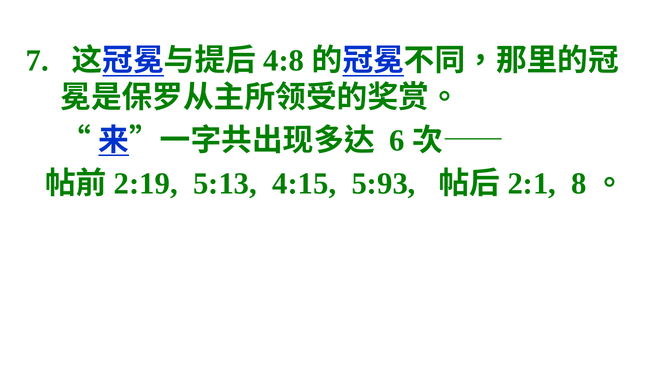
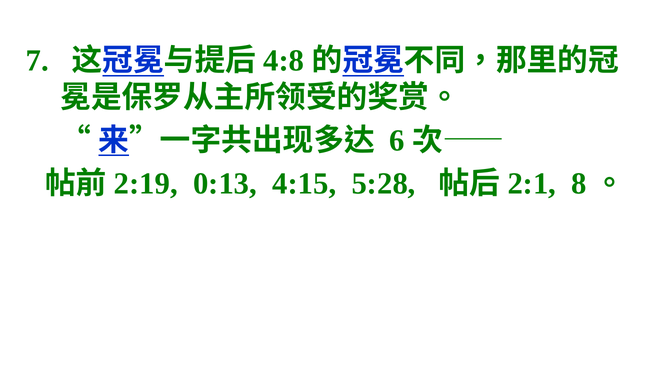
5:13: 5:13 -> 0:13
5:93: 5:93 -> 5:28
